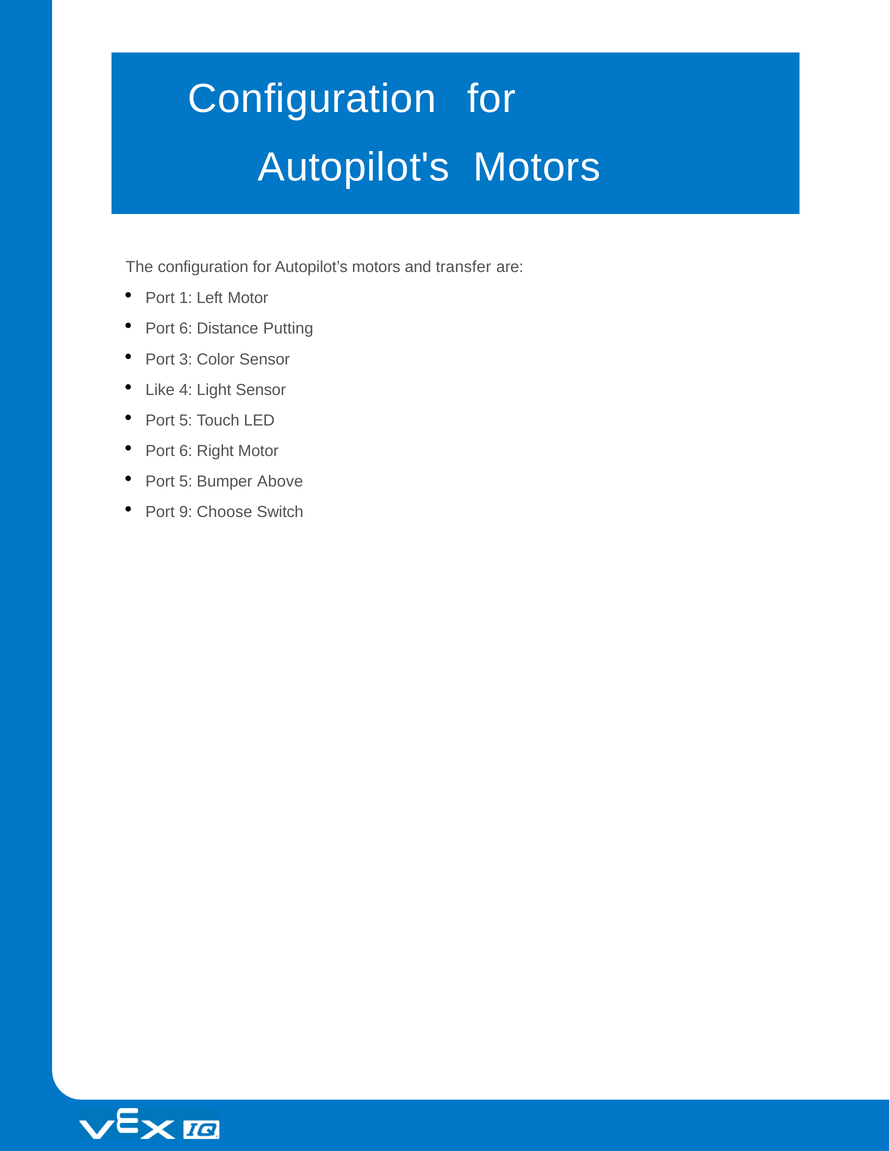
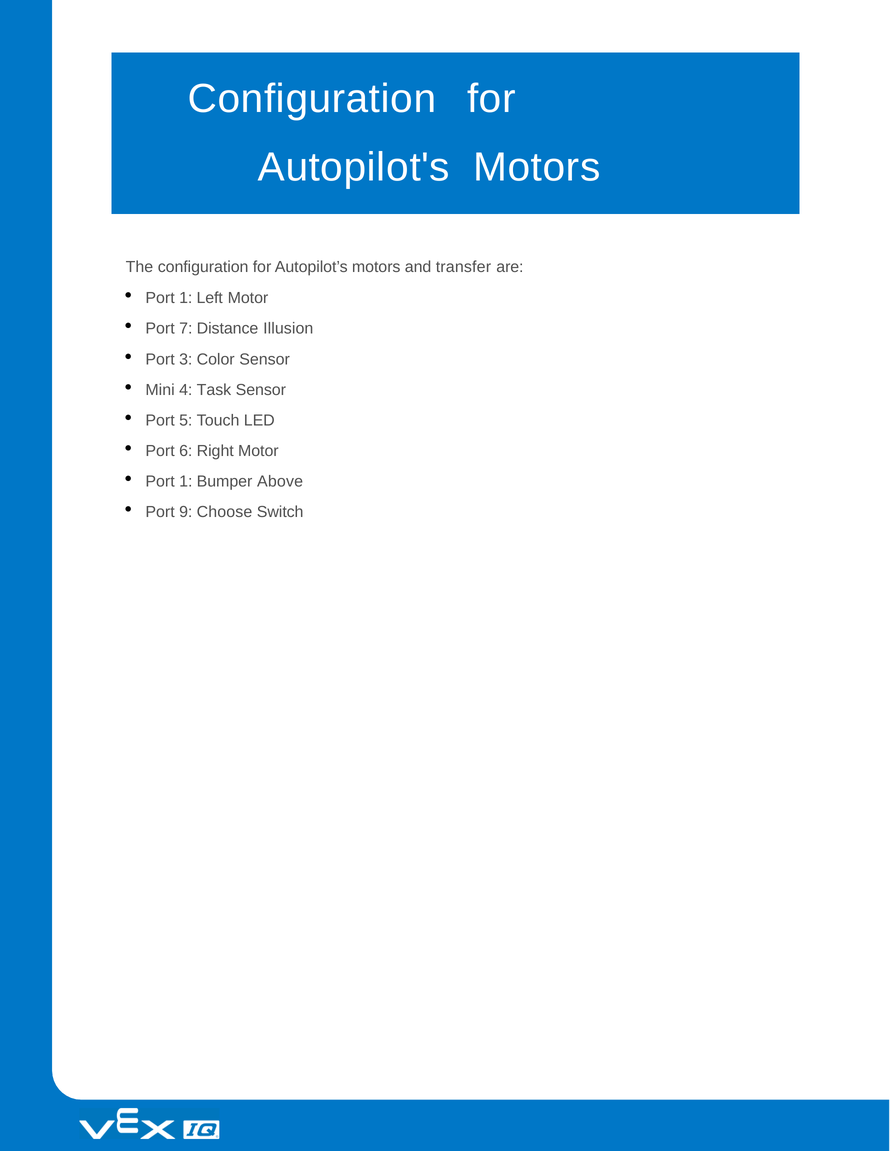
6 at (186, 329): 6 -> 7
Putting: Putting -> Illusion
Like: Like -> Mini
Light: Light -> Task
5 at (186, 482): 5 -> 1
